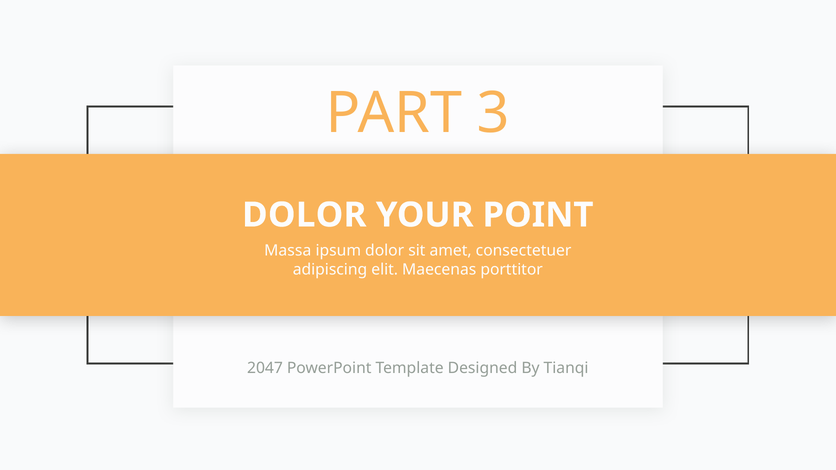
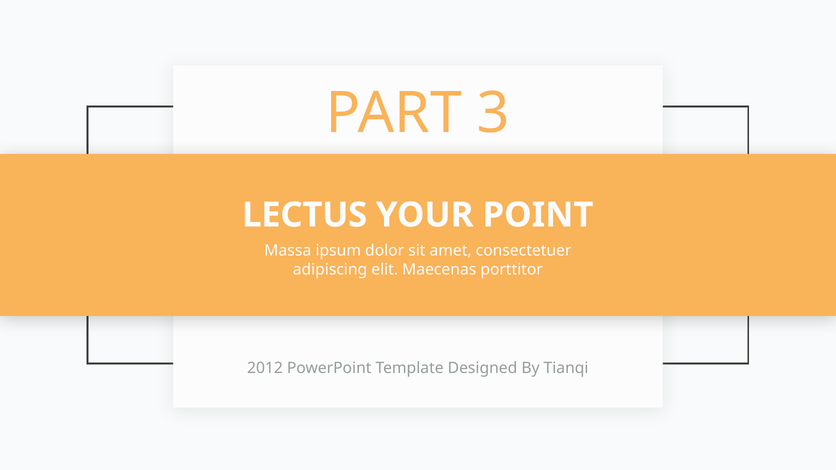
DOLOR at (304, 215): DOLOR -> LECTUS
2047: 2047 -> 2012
